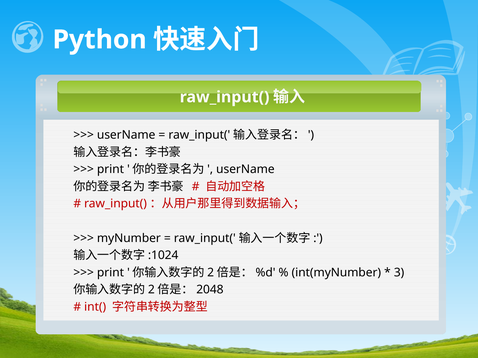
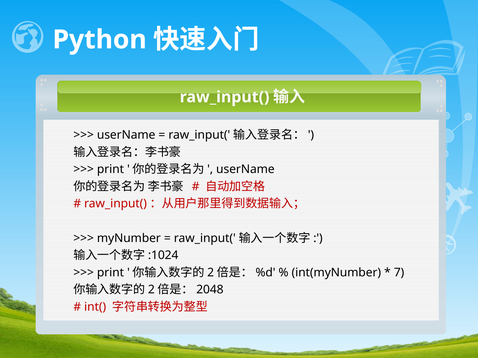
3: 3 -> 7
